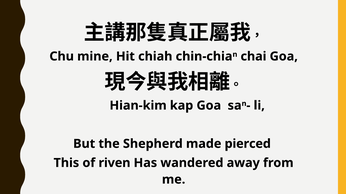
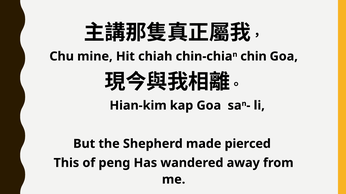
chai: chai -> chin
riven: riven -> peng
